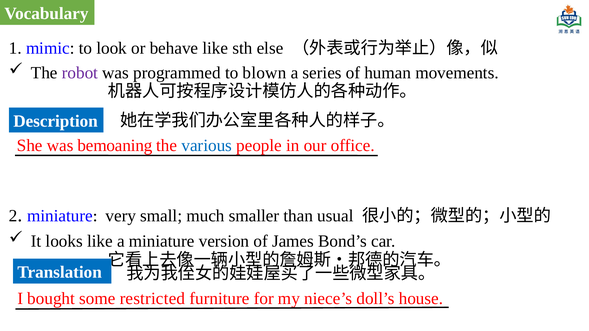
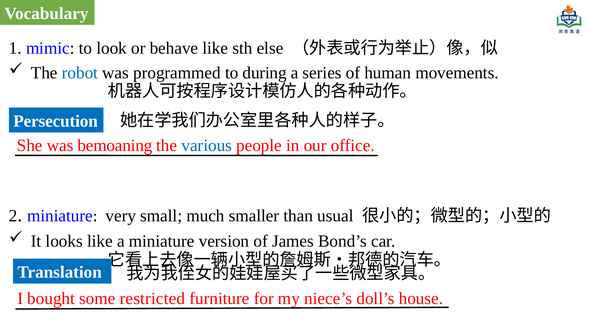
robot colour: purple -> blue
blown: blown -> during
Description: Description -> Persecution
